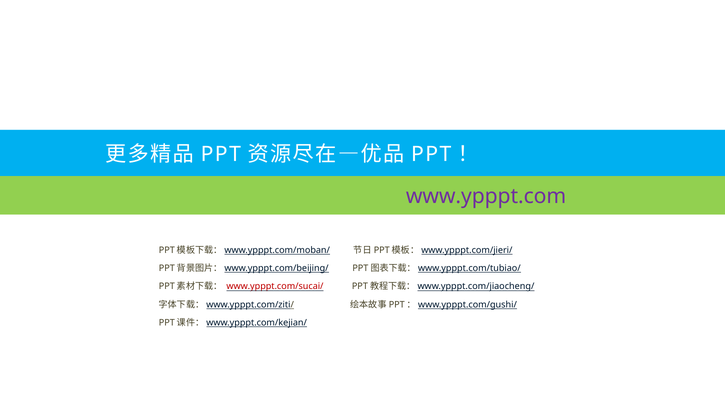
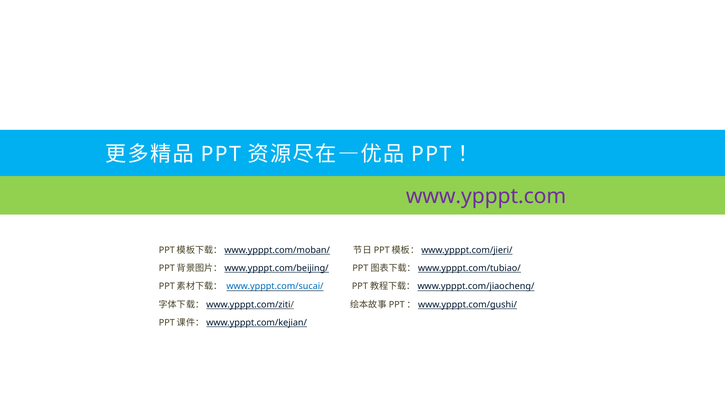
www.ypppt.com/sucai/ colour: red -> blue
